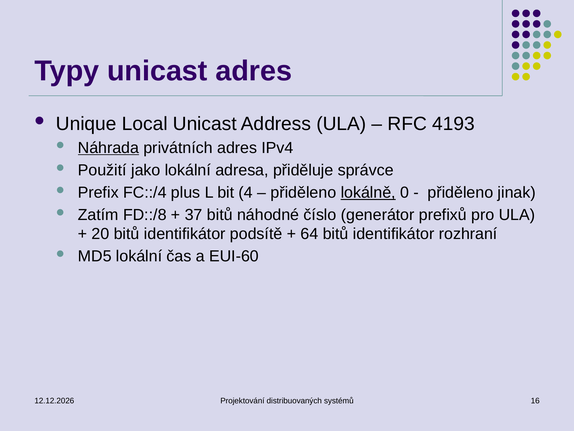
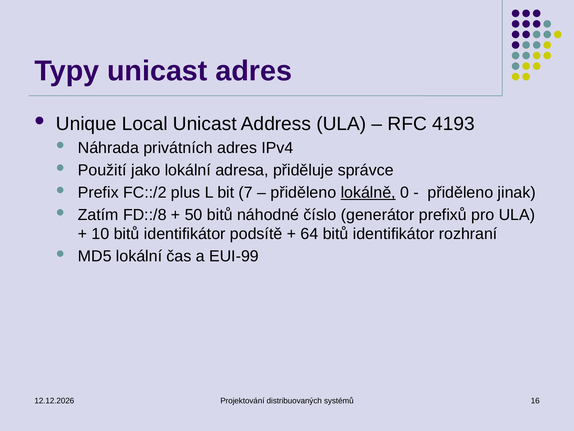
Náhrada underline: present -> none
FC::/4: FC::/4 -> FC::/2
4: 4 -> 7
37: 37 -> 50
20: 20 -> 10
EUI-60: EUI-60 -> EUI-99
